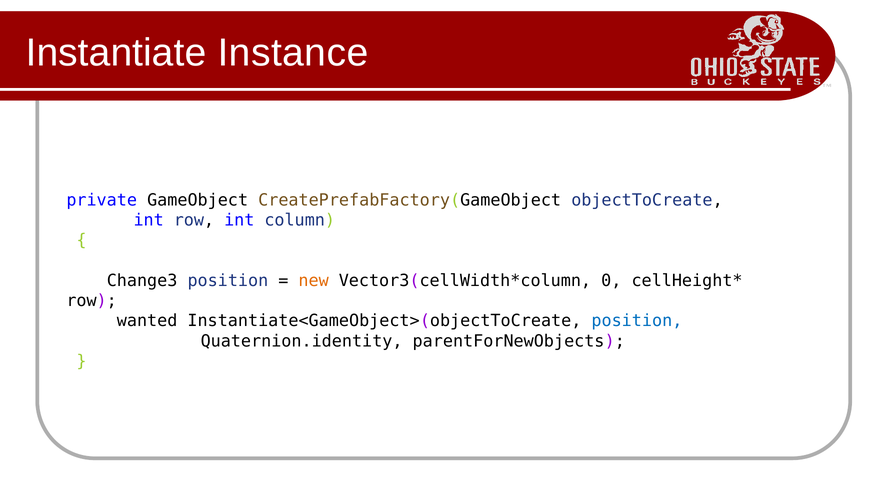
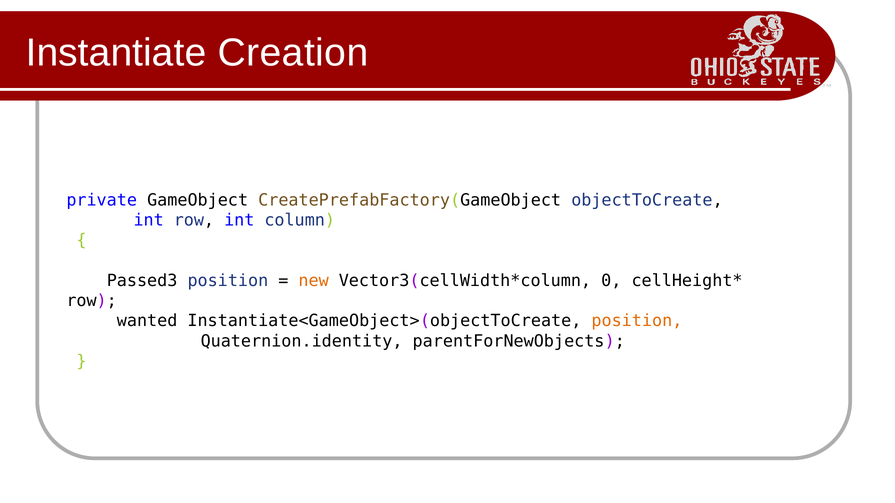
Instance: Instance -> Creation
Change3: Change3 -> Passed3
position at (637, 321) colour: blue -> orange
